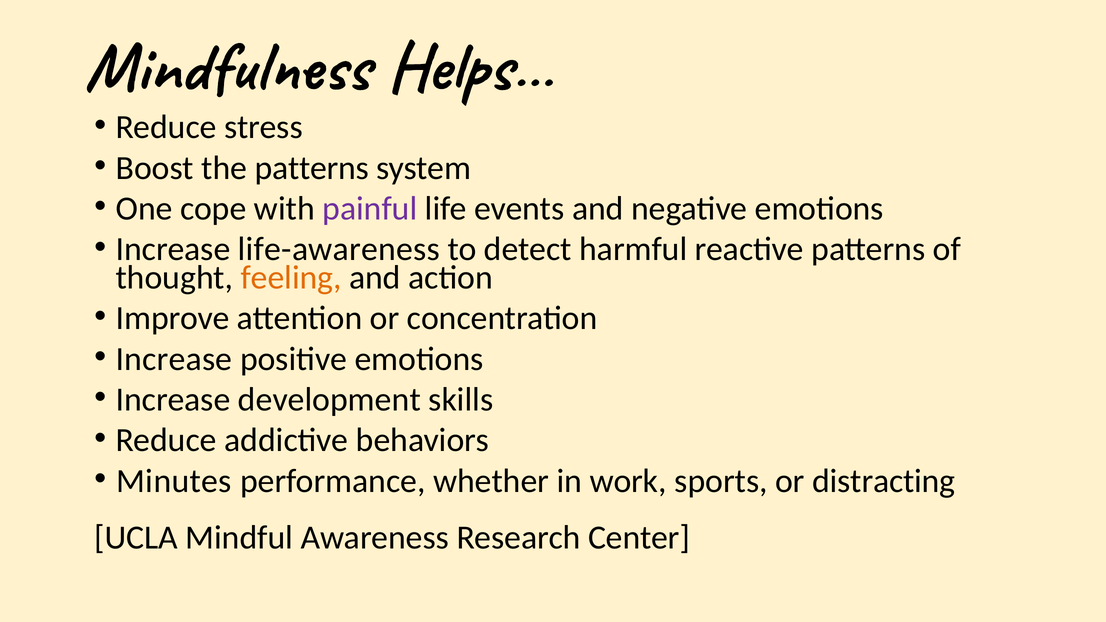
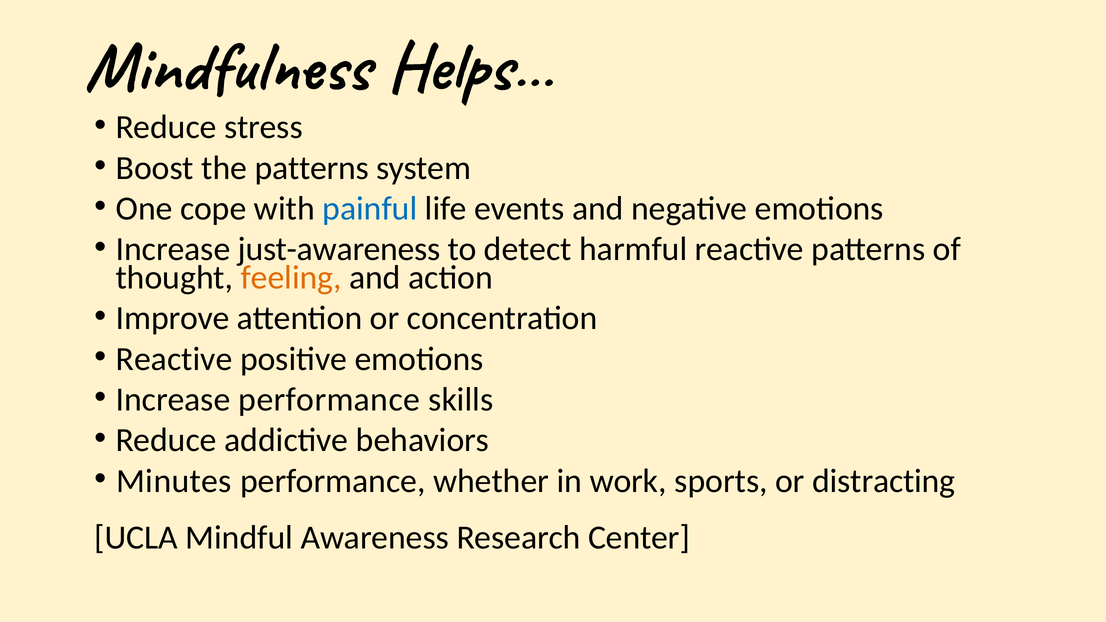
painful colour: purple -> blue
life-awareness: life-awareness -> just-awareness
Increase at (174, 359): Increase -> Reactive
Increase development: development -> performance
